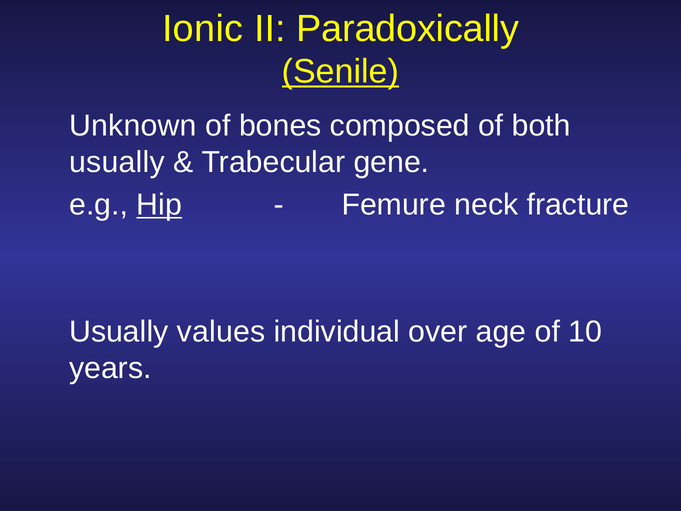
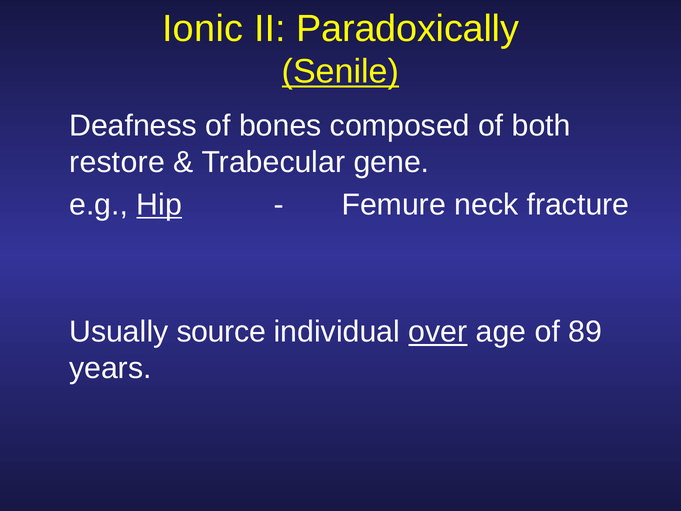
Unknown: Unknown -> Deafness
usually at (117, 162): usually -> restore
values: values -> source
over underline: none -> present
10: 10 -> 89
